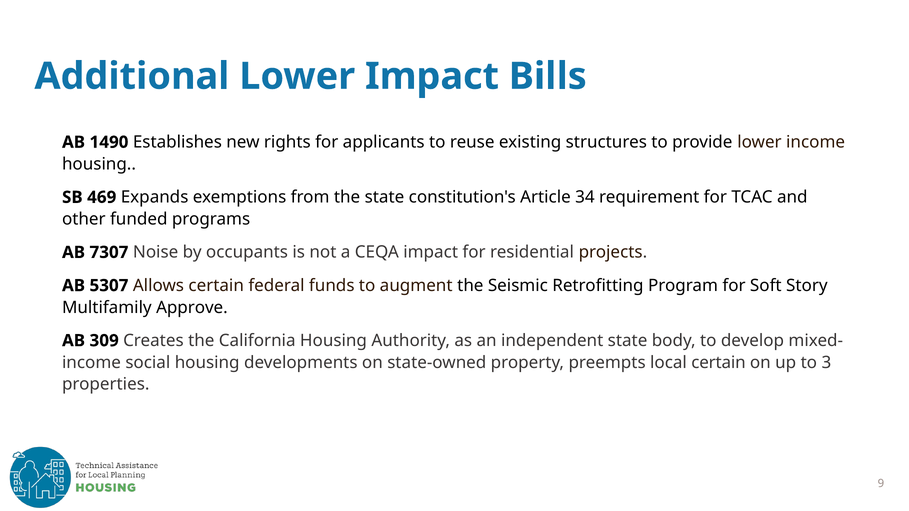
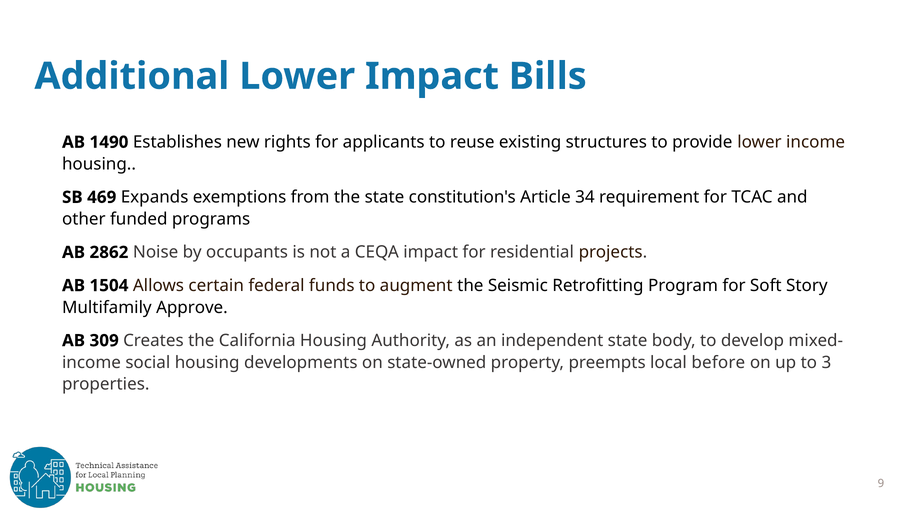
7307: 7307 -> 2862
5307: 5307 -> 1504
local certain: certain -> before
